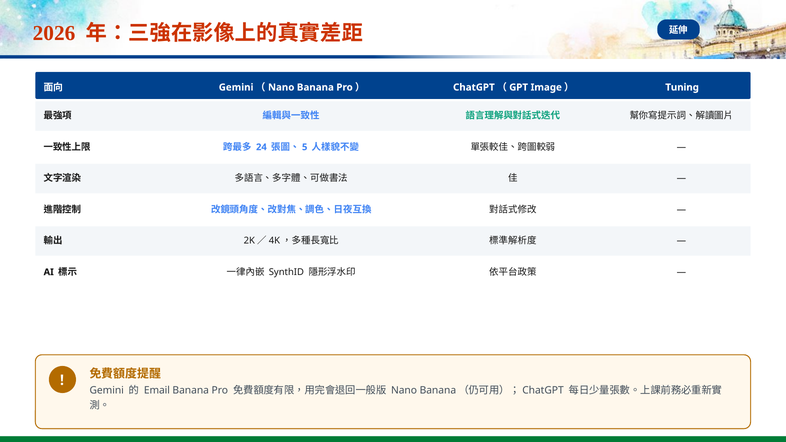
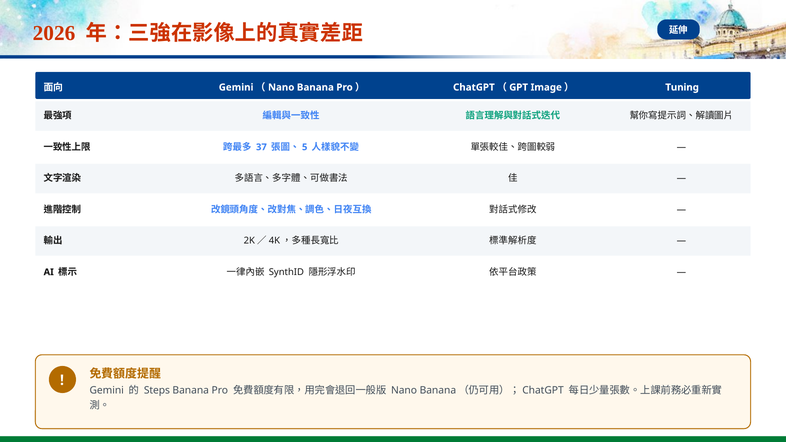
24: 24 -> 37
Email: Email -> Steps
